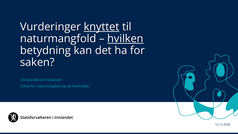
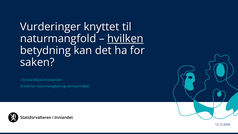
knyttet underline: present -> none
